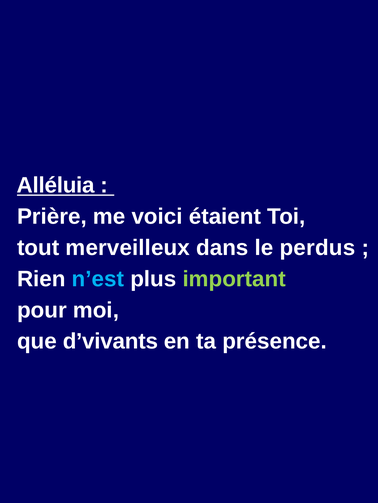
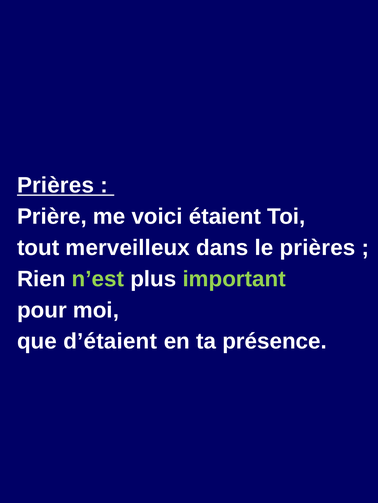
Alléluia at (56, 186): Alléluia -> Prières
le perdus: perdus -> prières
n’est colour: light blue -> light green
d’vivants: d’vivants -> d’étaient
